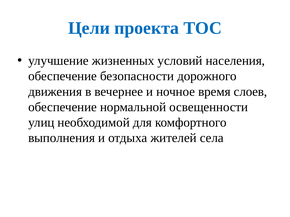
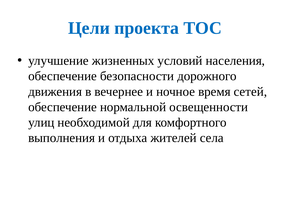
слоев: слоев -> сетей
